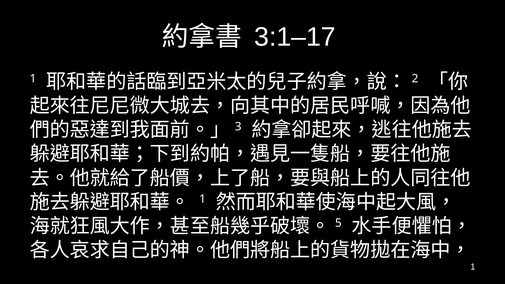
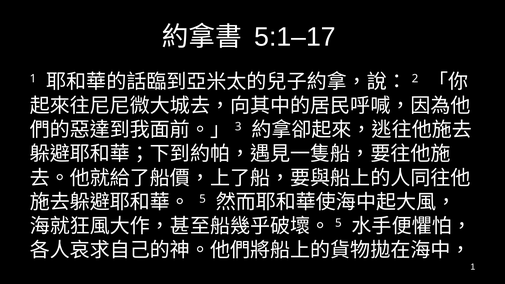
3:1–17: 3:1–17 -> 5:1–17
1 at (203, 199): 1 -> 5
